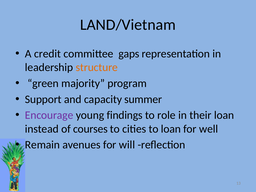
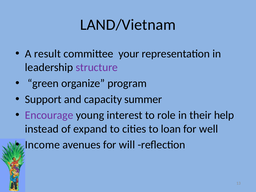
credit: credit -> result
gaps: gaps -> your
structure colour: orange -> purple
majority: majority -> organize
findings: findings -> interest
their loan: loan -> help
courses: courses -> expand
Remain: Remain -> Income
